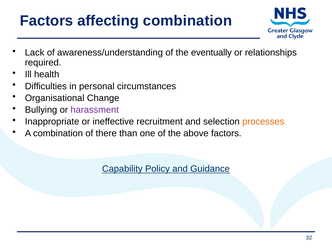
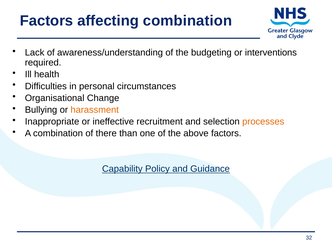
eventually: eventually -> budgeting
relationships: relationships -> interventions
harassment colour: purple -> orange
